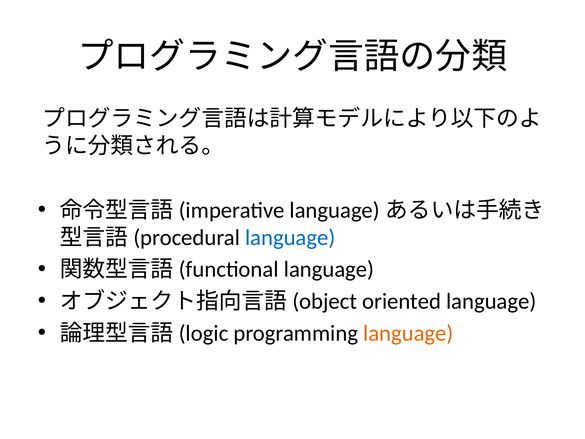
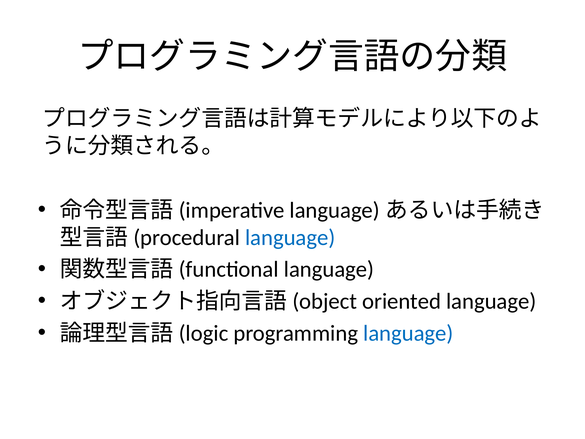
language at (408, 333) colour: orange -> blue
